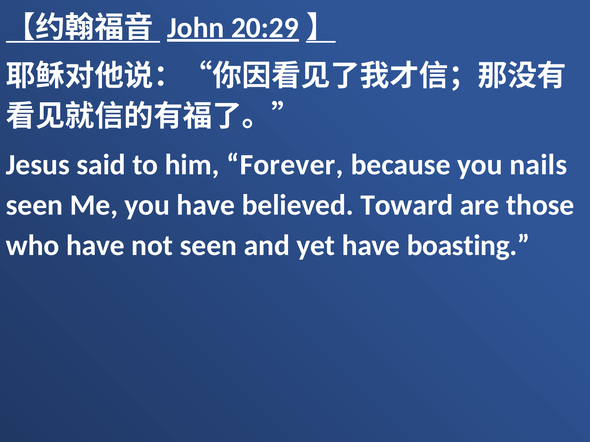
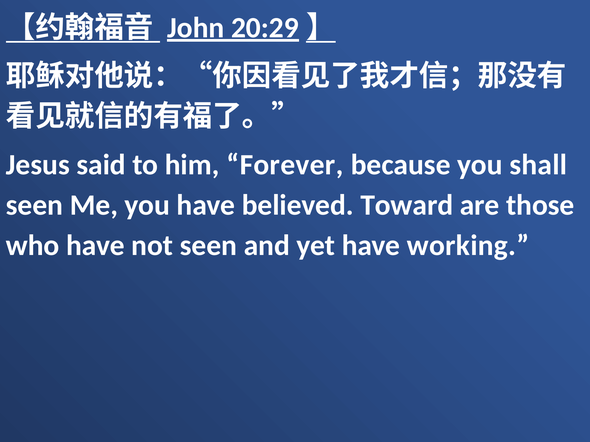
nails: nails -> shall
boasting: boasting -> working
